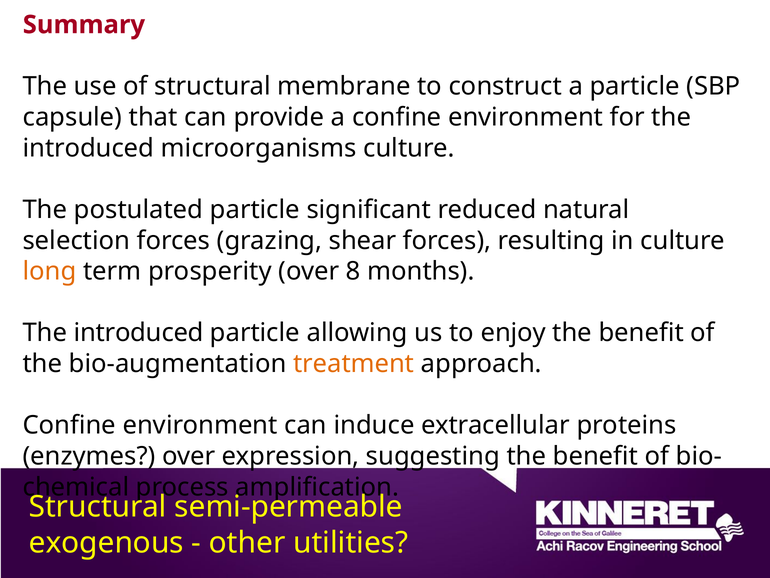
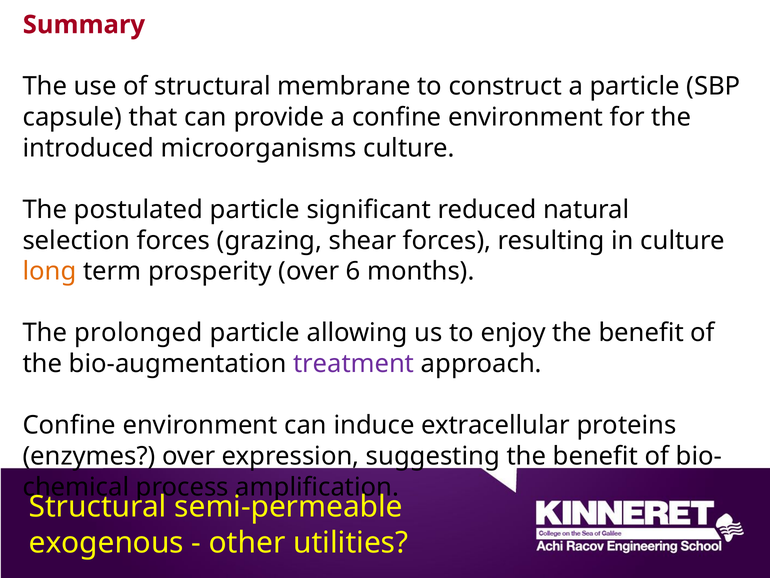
8: 8 -> 6
introduced at (139, 333): introduced -> prolonged
treatment colour: orange -> purple
